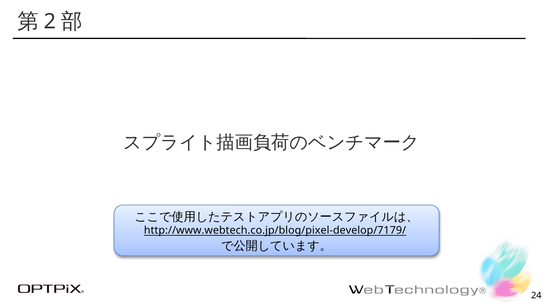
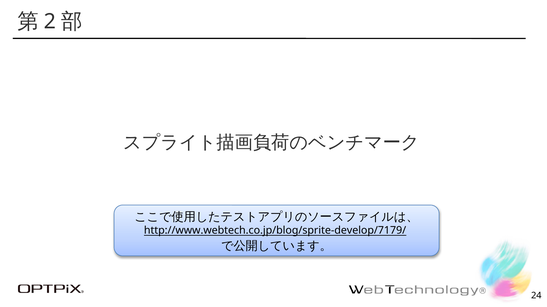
http://www.webtech.co.jp/blog/pixel-develop/7179/: http://www.webtech.co.jp/blog/pixel-develop/7179/ -> http://www.webtech.co.jp/blog/sprite-develop/7179/
